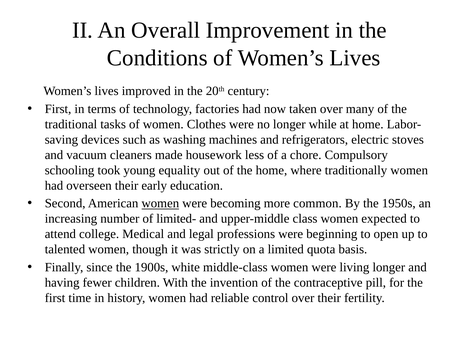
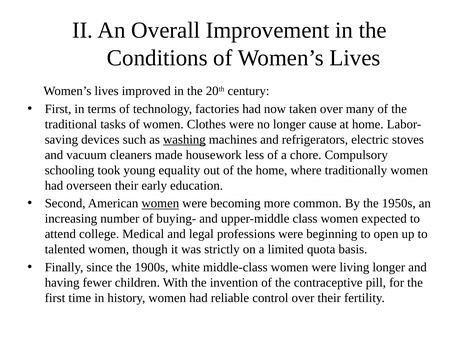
while: while -> cause
washing underline: none -> present
limited-: limited- -> buying-
